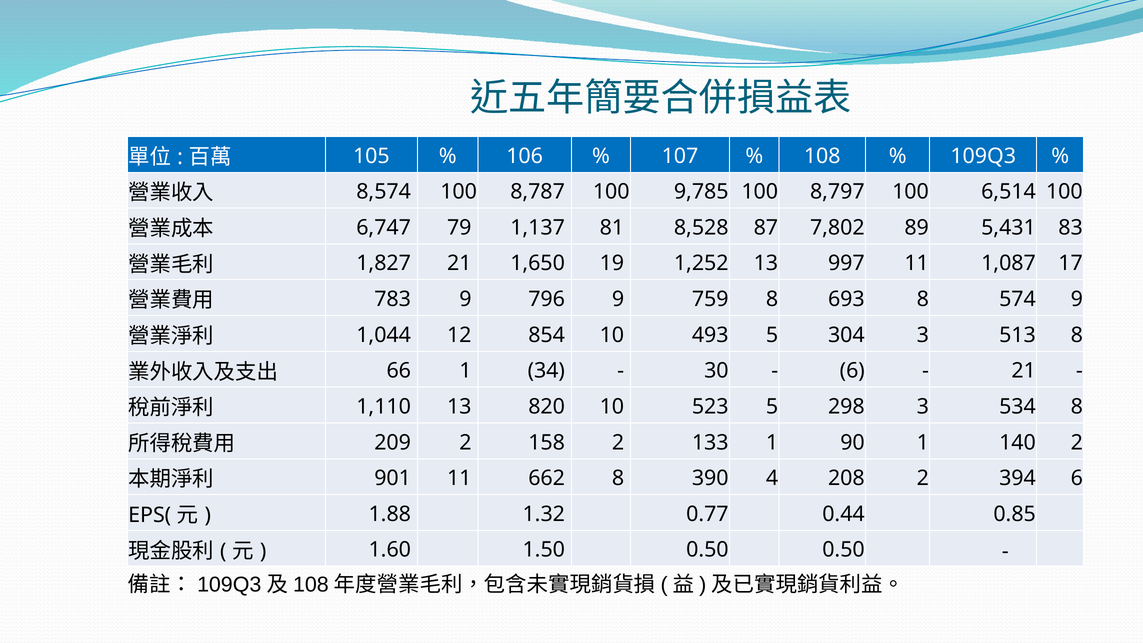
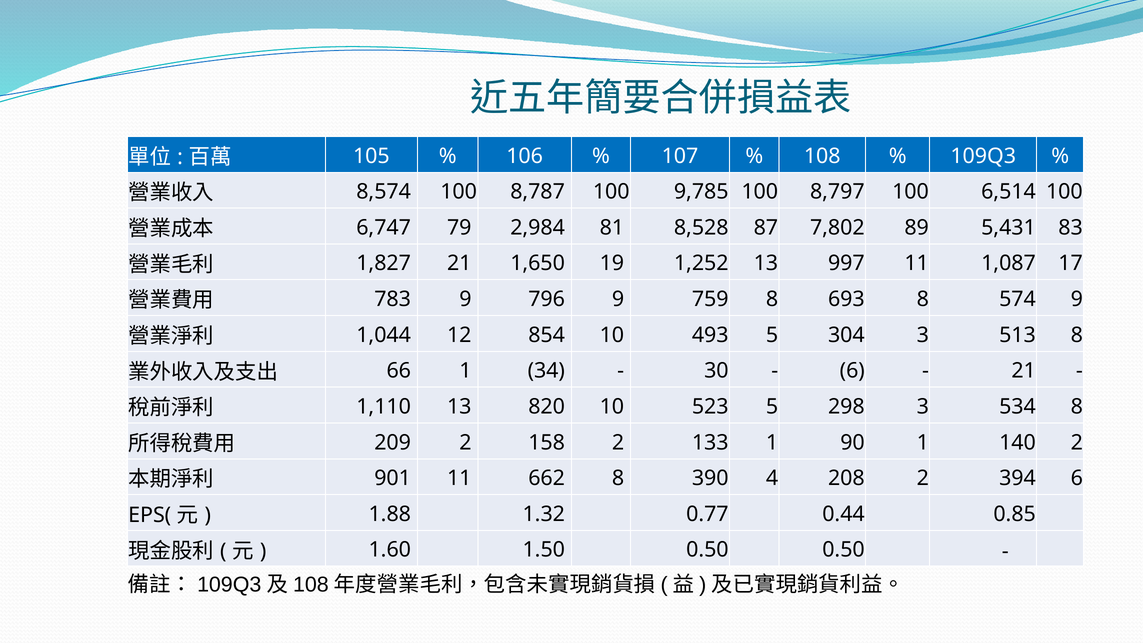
1,137: 1,137 -> 2,984
